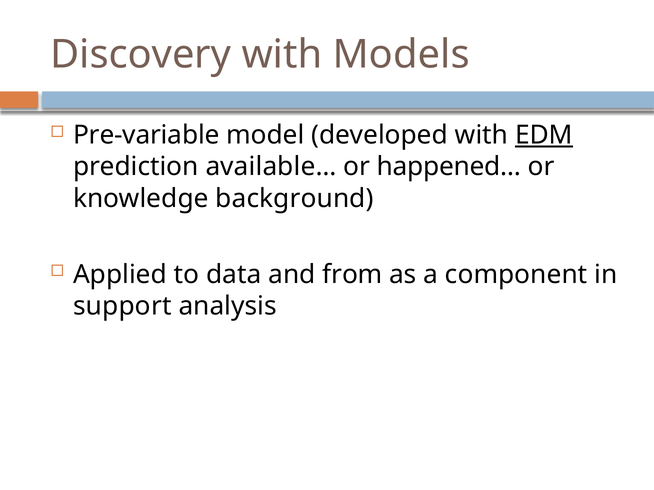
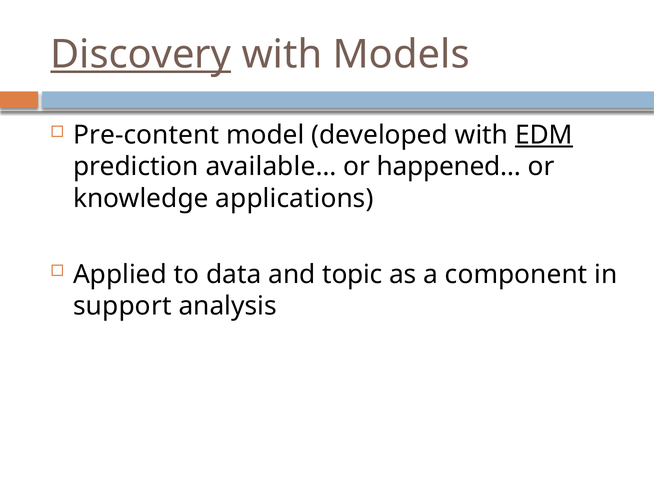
Discovery underline: none -> present
Pre-variable: Pre-variable -> Pre-content
background: background -> applications
from: from -> topic
